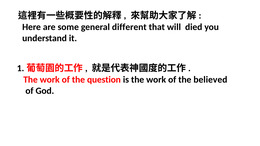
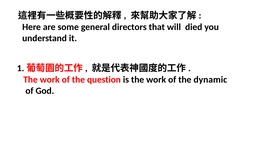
different: different -> directors
believed: believed -> dynamic
